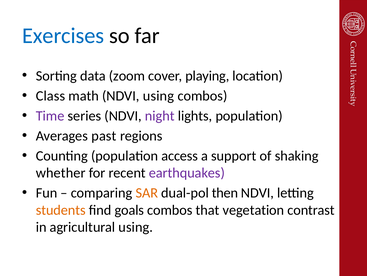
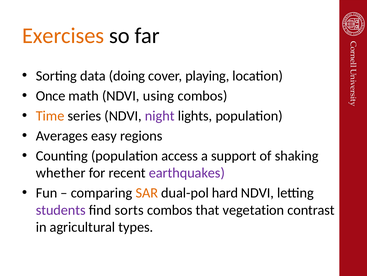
Exercises colour: blue -> orange
zoom: zoom -> doing
Class: Class -> Once
Time colour: purple -> orange
past: past -> easy
then: then -> hard
students colour: orange -> purple
goals: goals -> sorts
agricultural using: using -> types
